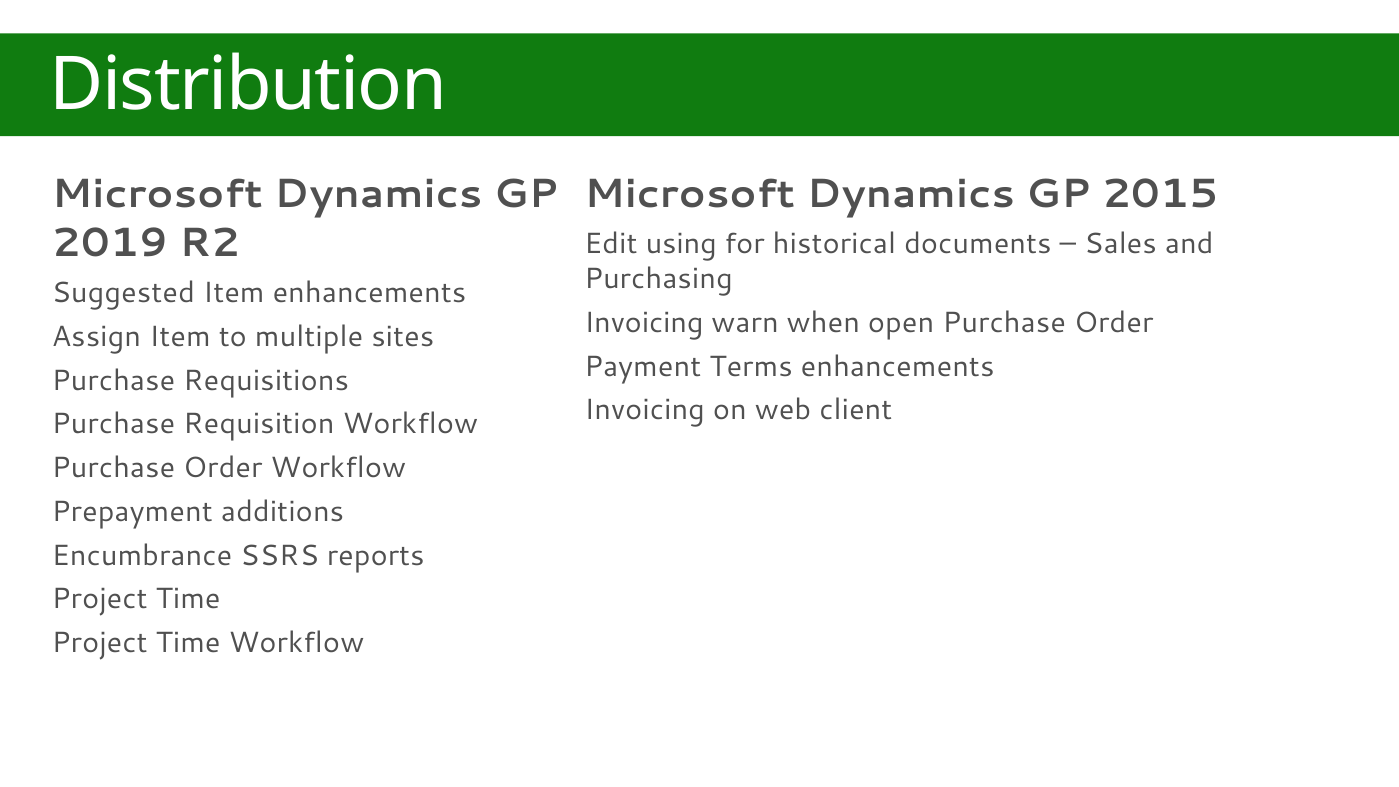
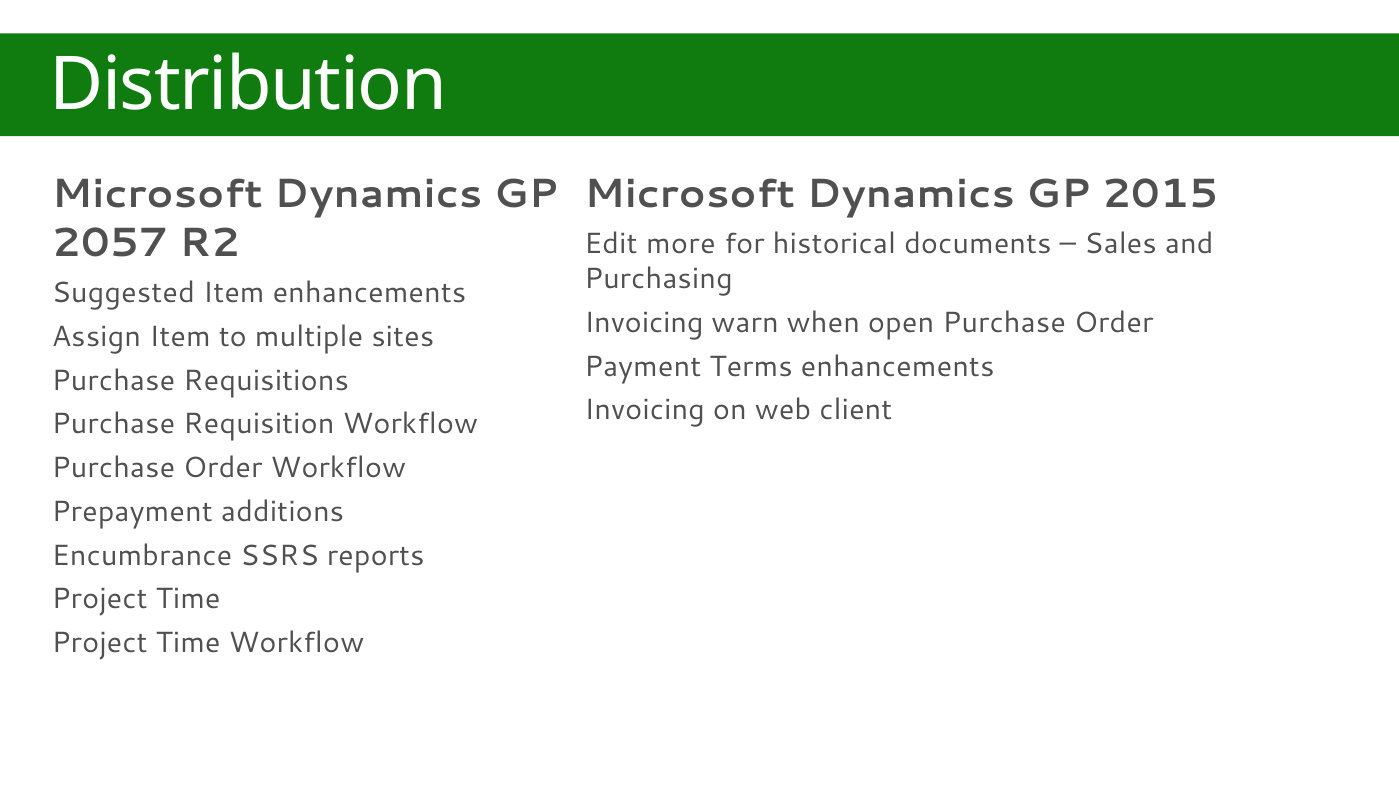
2019: 2019 -> 2057
using: using -> more
